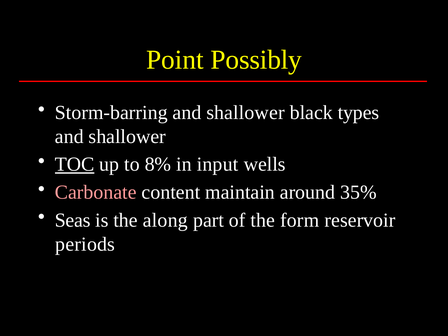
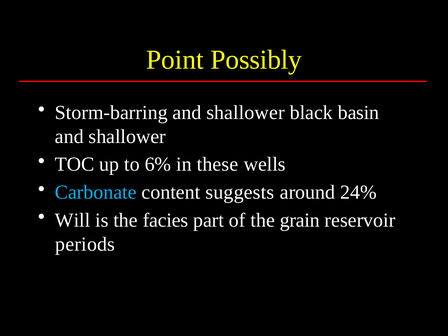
types: types -> basin
TOC underline: present -> none
8%: 8% -> 6%
input: input -> these
Carbonate colour: pink -> light blue
maintain: maintain -> suggests
35%: 35% -> 24%
Seas: Seas -> Will
along: along -> facies
form: form -> grain
